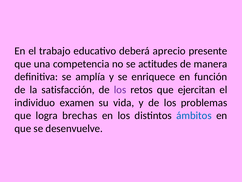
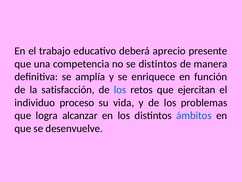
se actitudes: actitudes -> distintos
los at (120, 89) colour: purple -> blue
examen: examen -> proceso
brechas: brechas -> alcanzar
